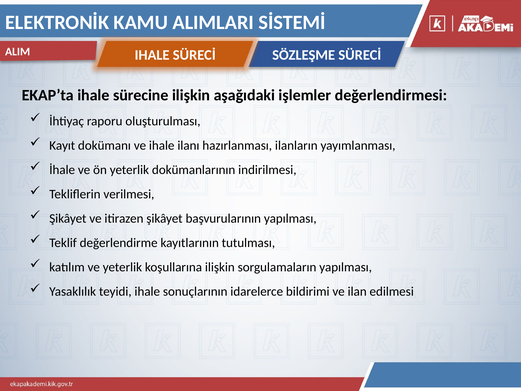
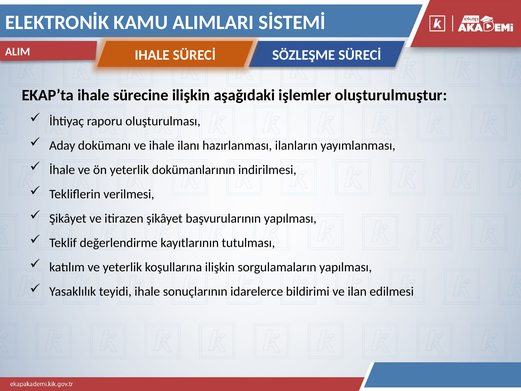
değerlendirmesi: değerlendirmesi -> oluşturulmuştur
Kayıt: Kayıt -> Aday
